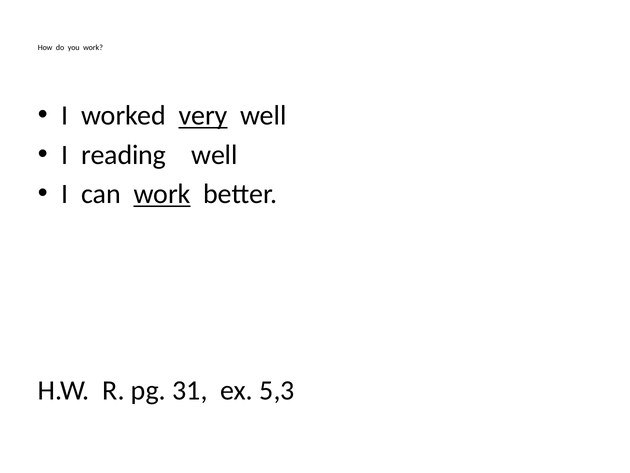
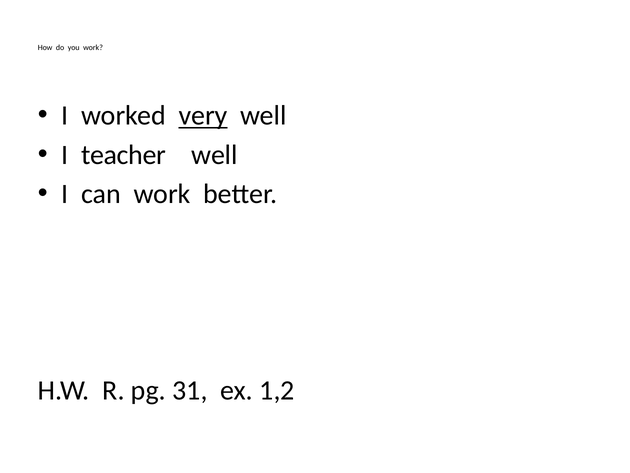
reading: reading -> teacher
work at (162, 194) underline: present -> none
5,3: 5,3 -> 1,2
